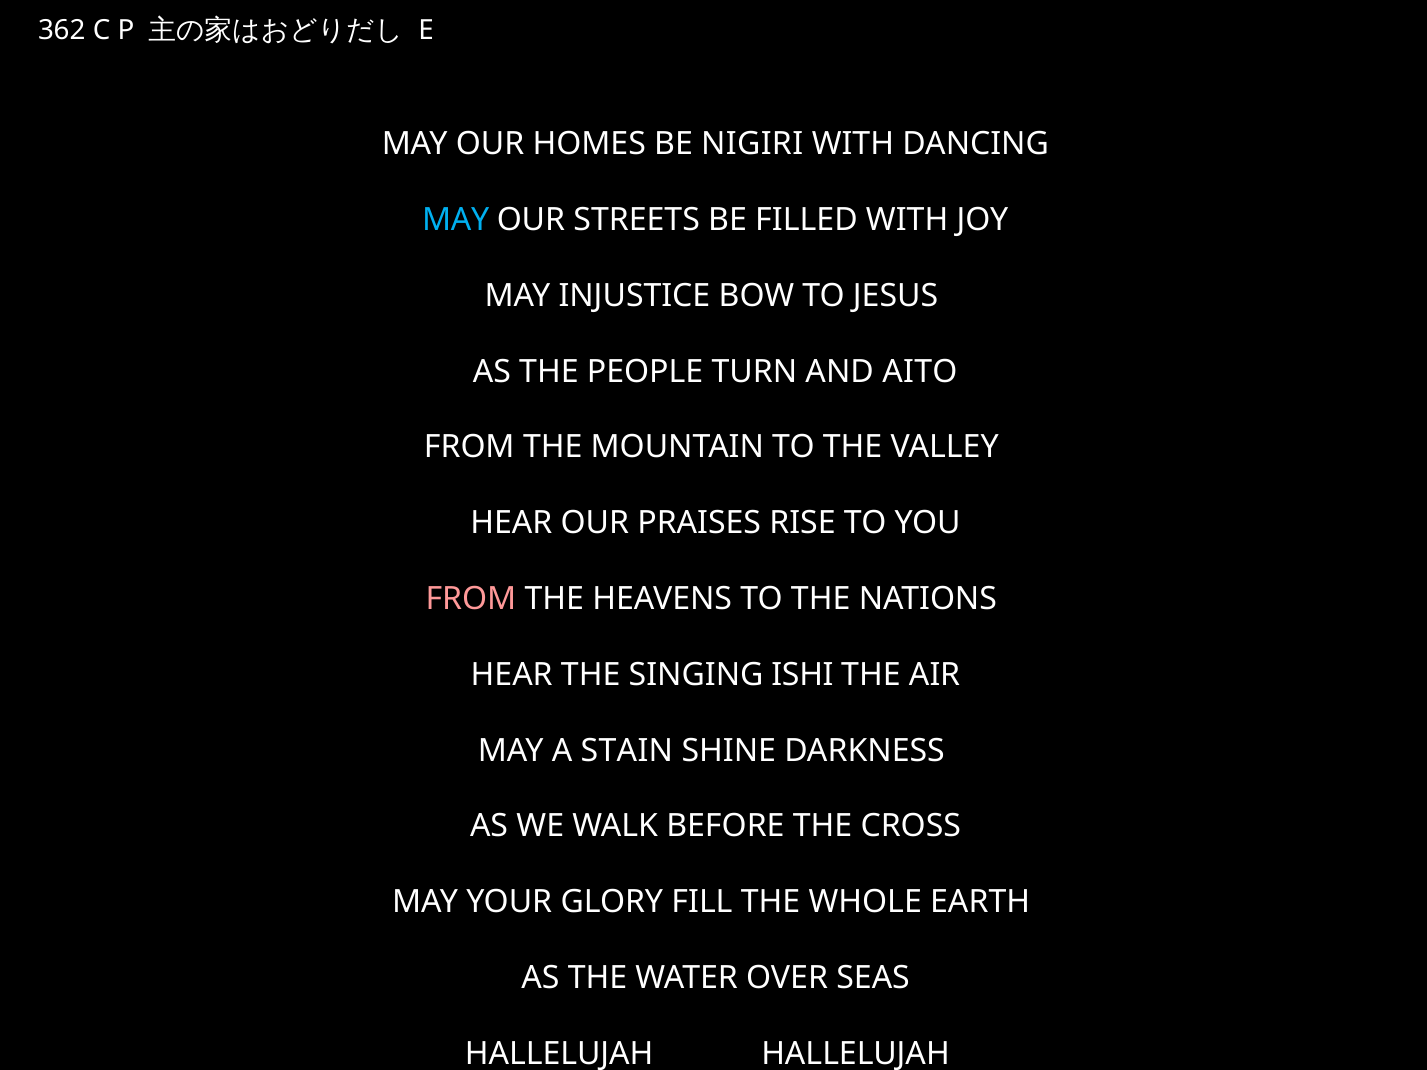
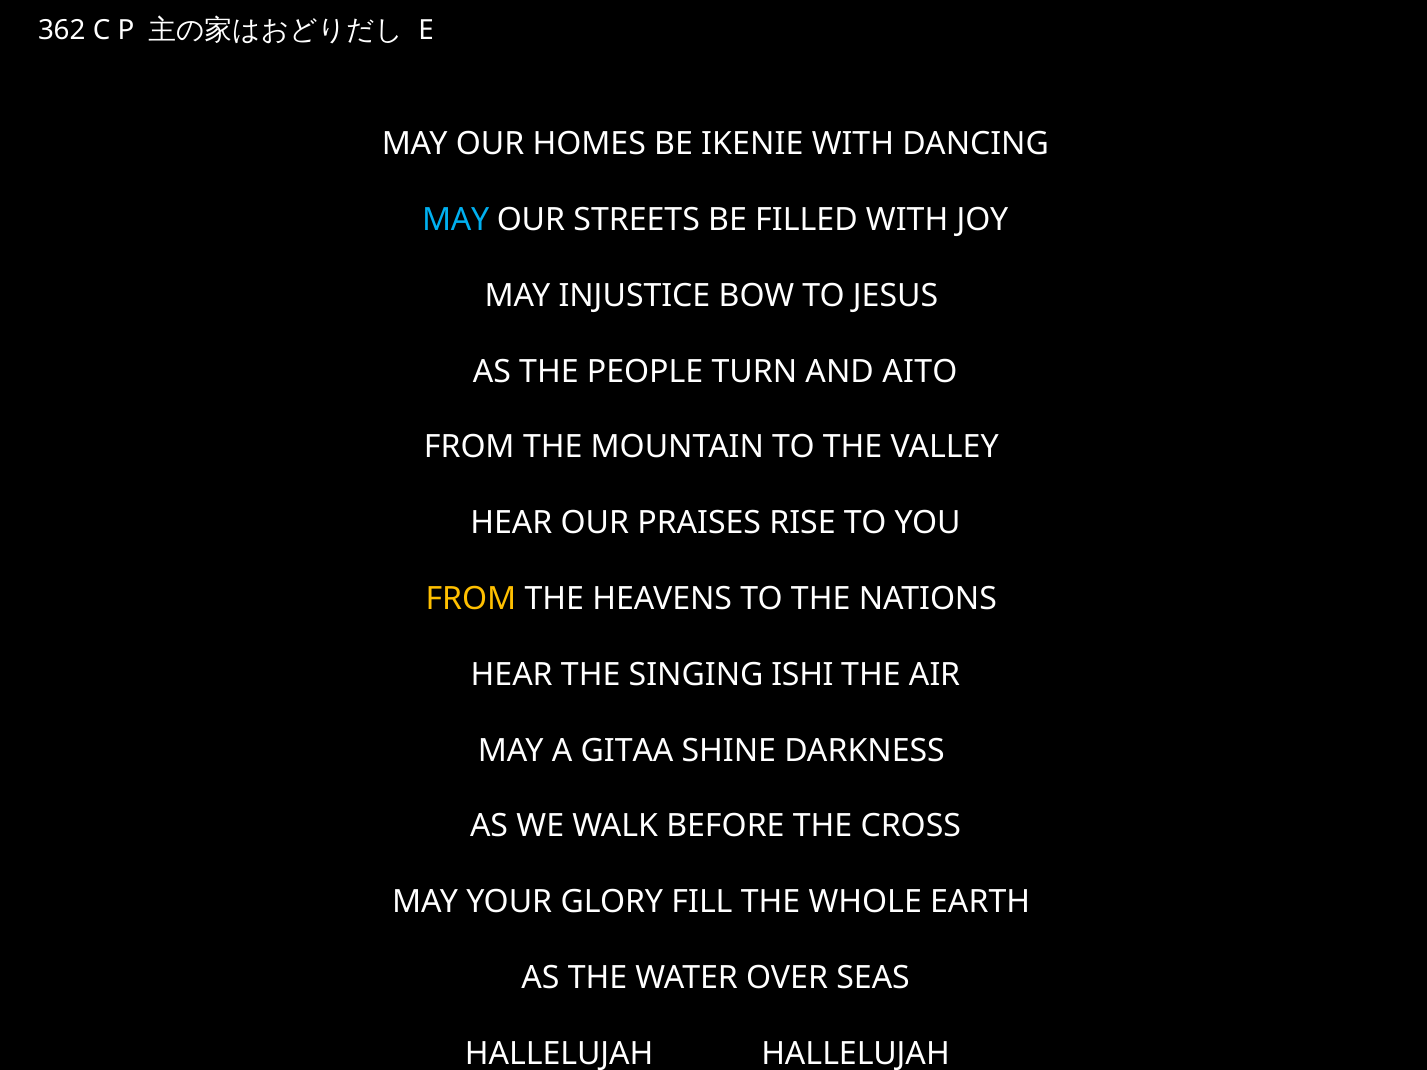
NIGIRI: NIGIRI -> IKENIE
FROM at (471, 599) colour: pink -> yellow
STAIN: STAIN -> GITAA
